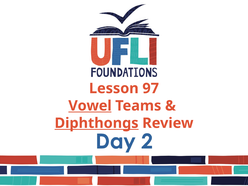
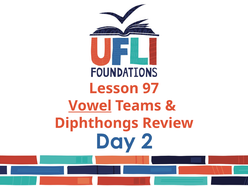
Diphthongs underline: present -> none
